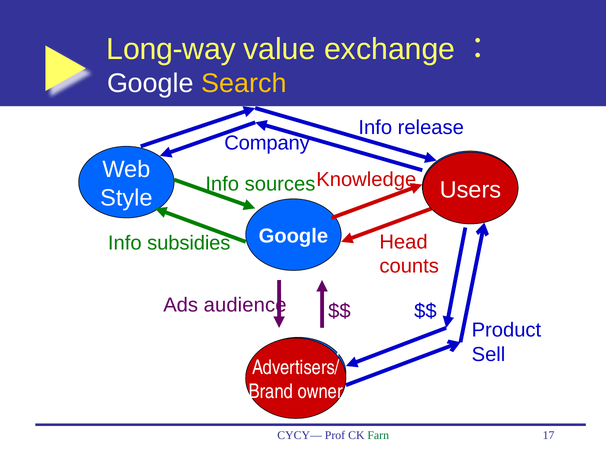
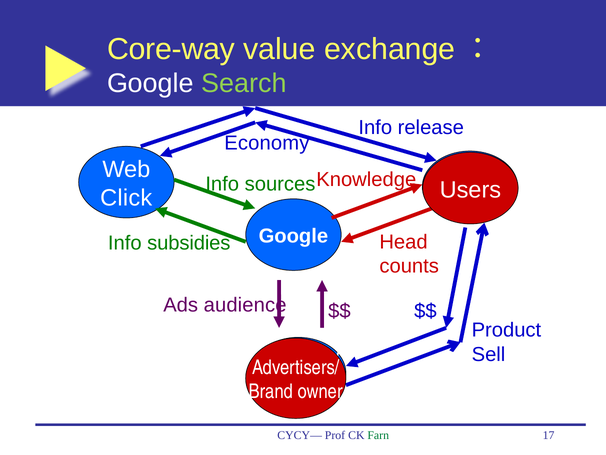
Long-way: Long-way -> Core-way
Search colour: yellow -> light green
Company: Company -> Economy
Style: Style -> Click
